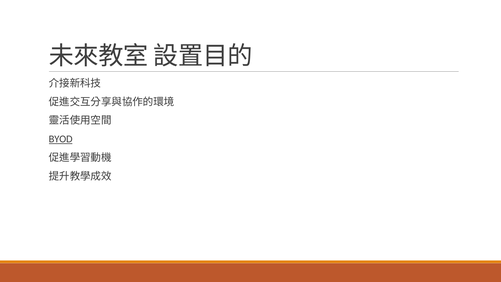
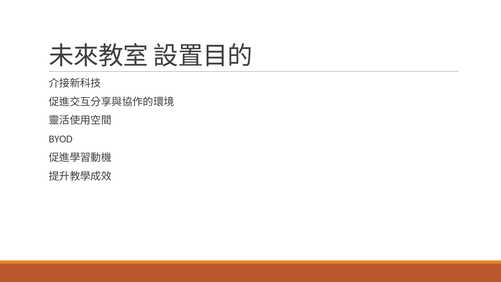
BYOD underline: present -> none
